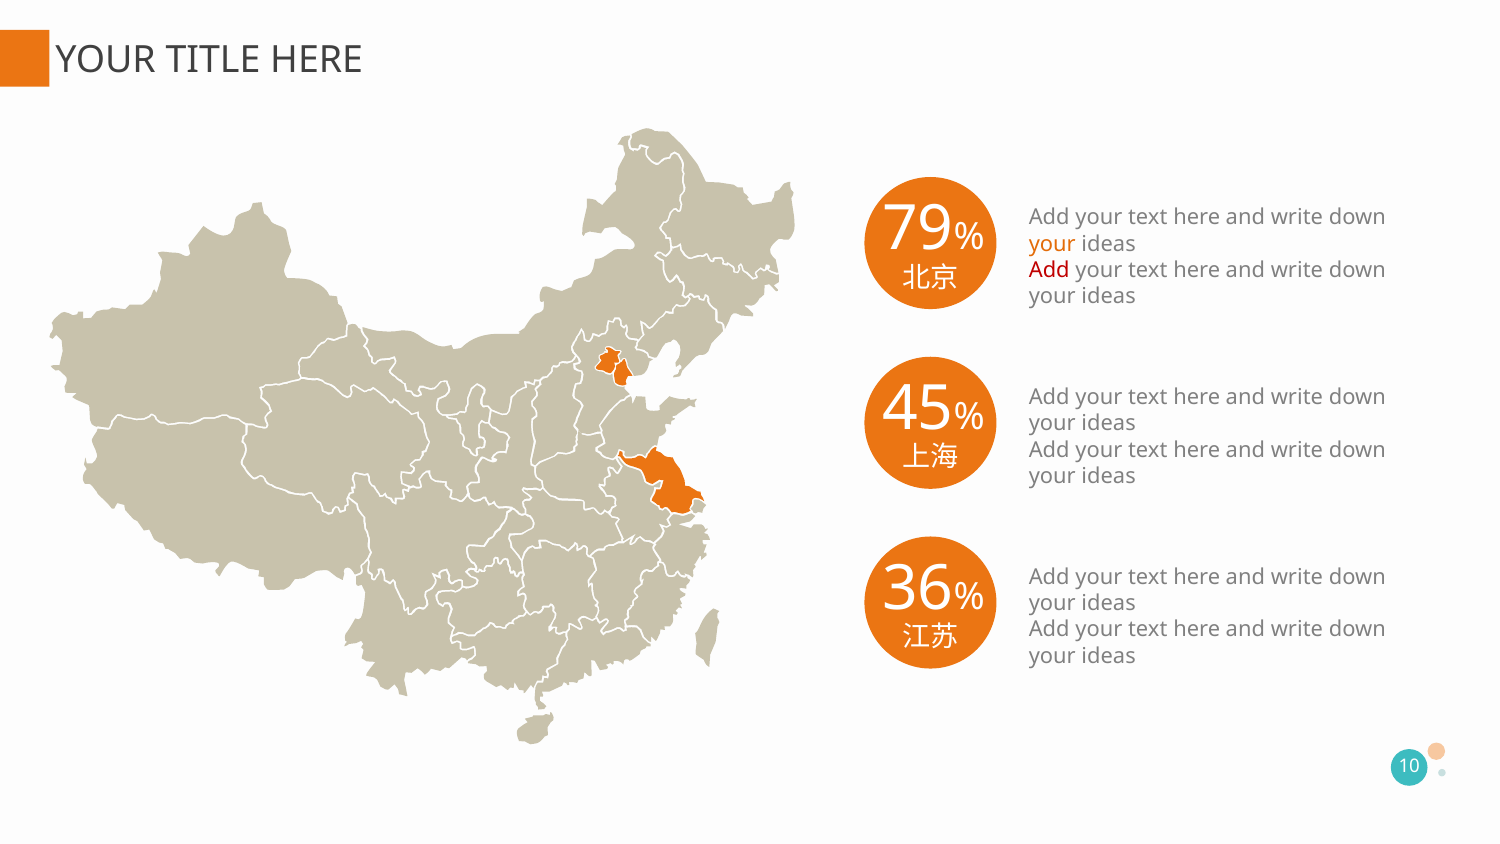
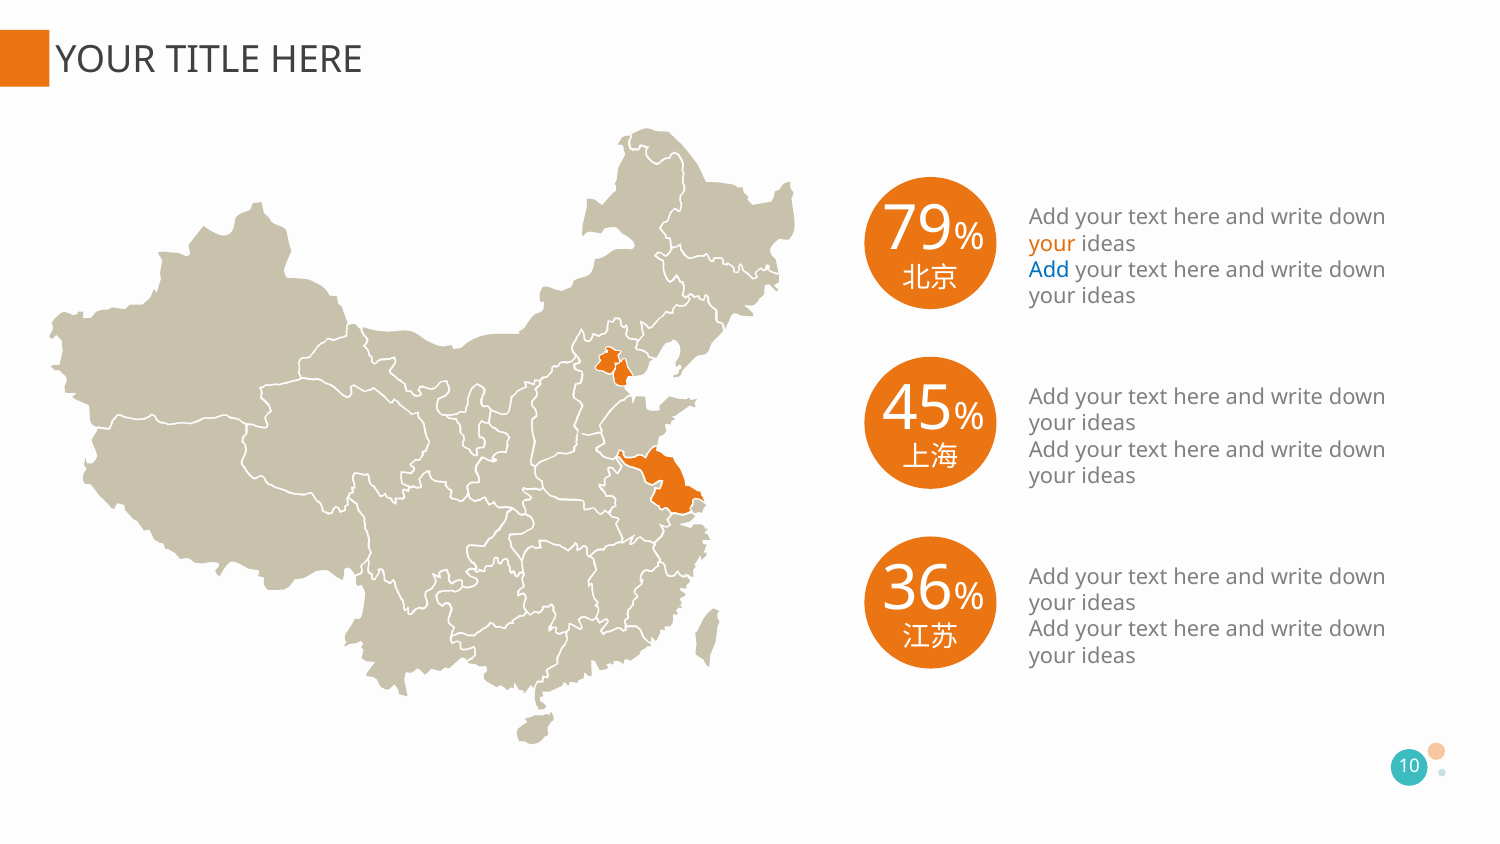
Add at (1049, 270) colour: red -> blue
